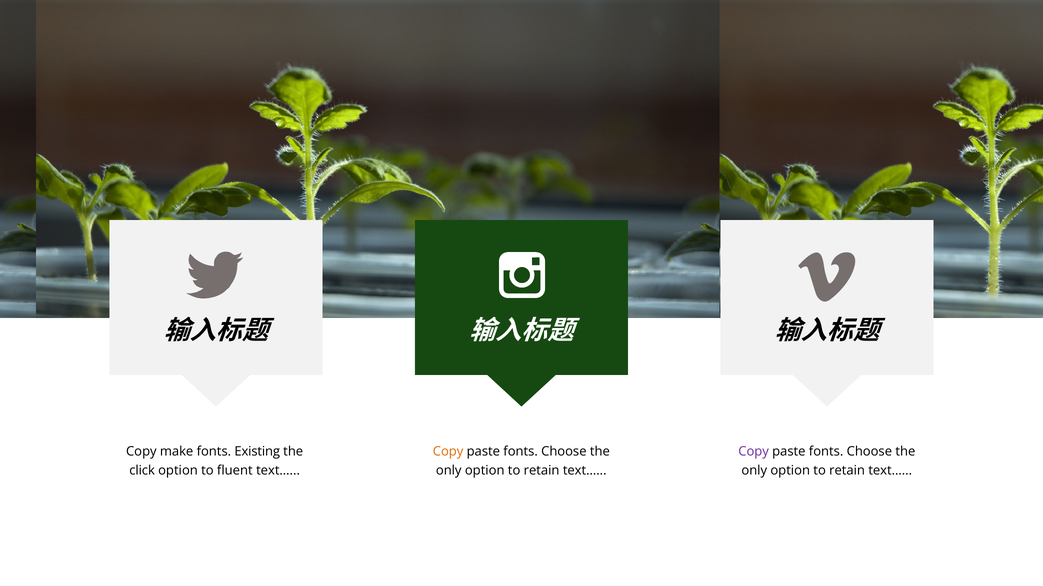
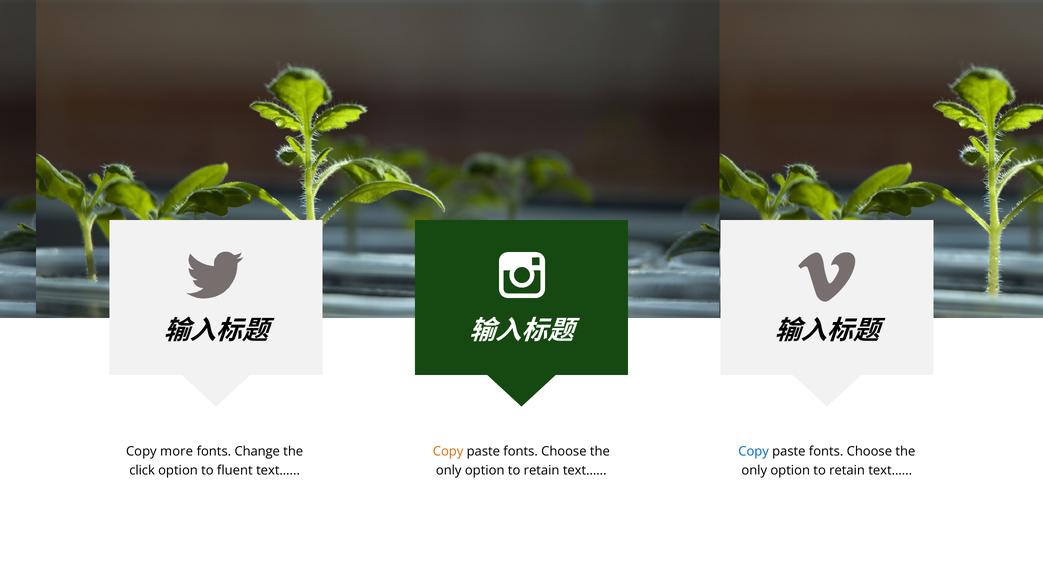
make: make -> more
Existing: Existing -> Change
Copy at (754, 452) colour: purple -> blue
